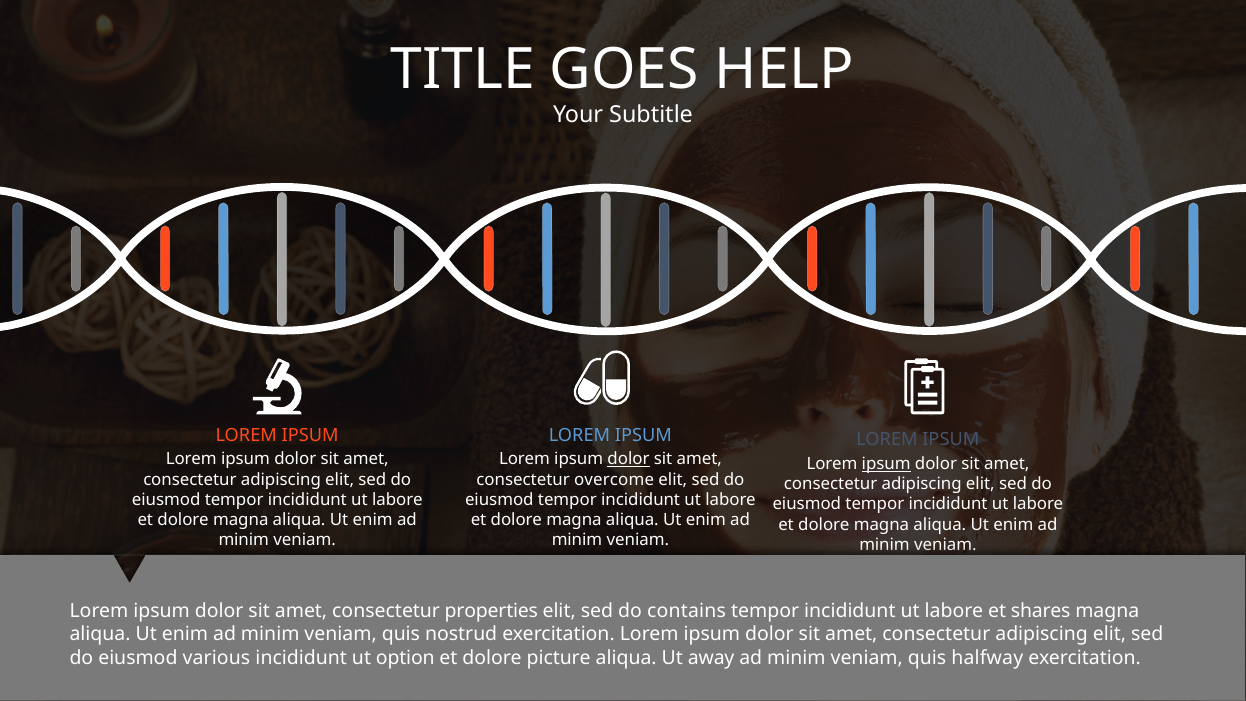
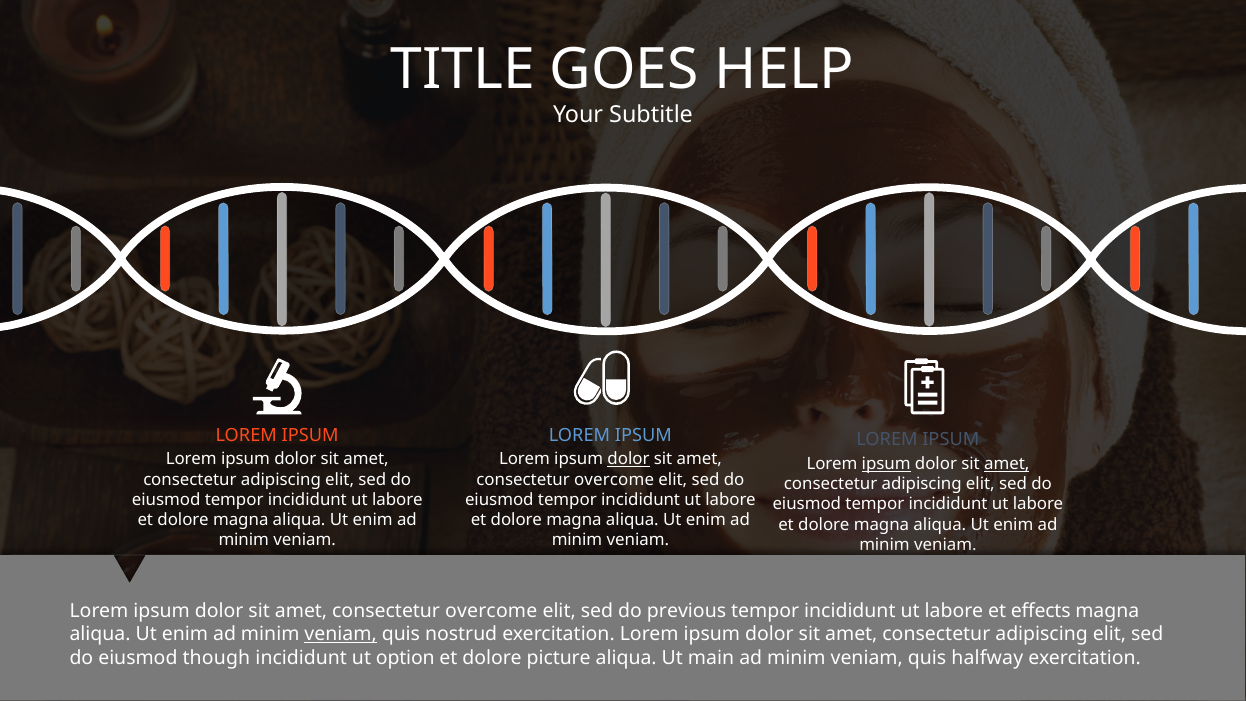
amet at (1007, 464) underline: none -> present
properties at (491, 611): properties -> overcome
contains: contains -> previous
shares: shares -> effects
veniam at (341, 634) underline: none -> present
various: various -> though
away: away -> main
